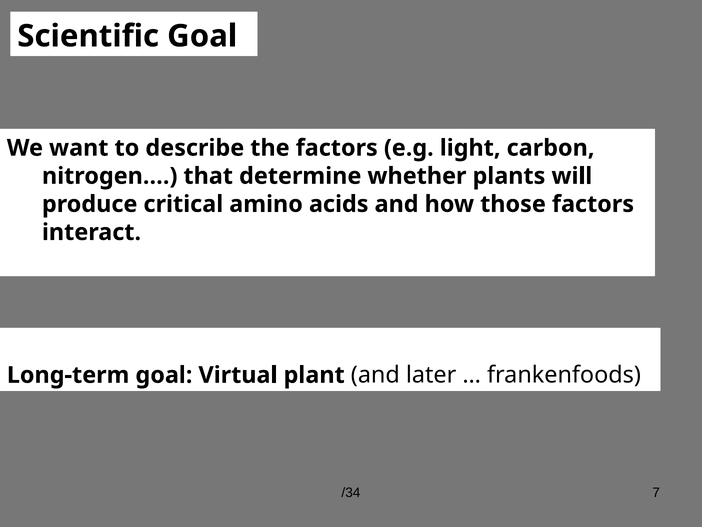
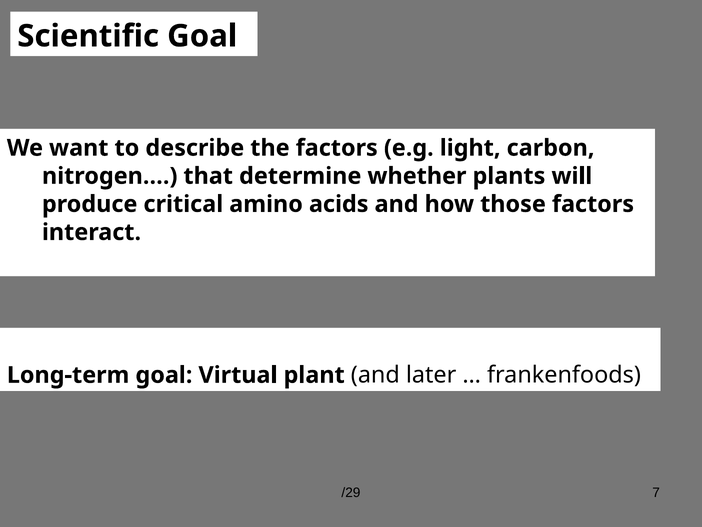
/34: /34 -> /29
